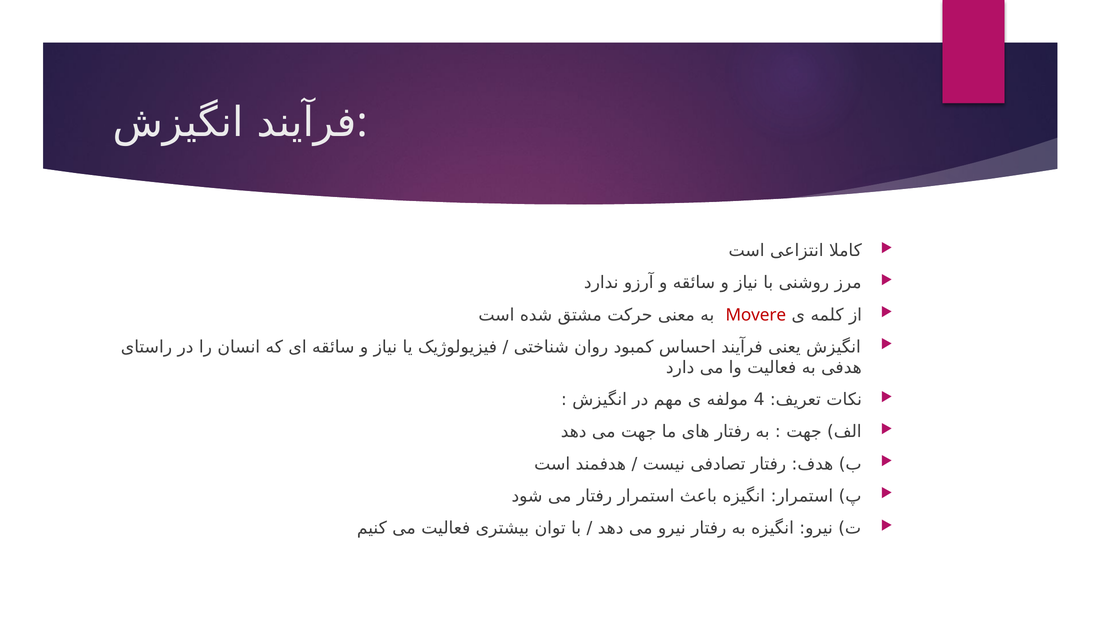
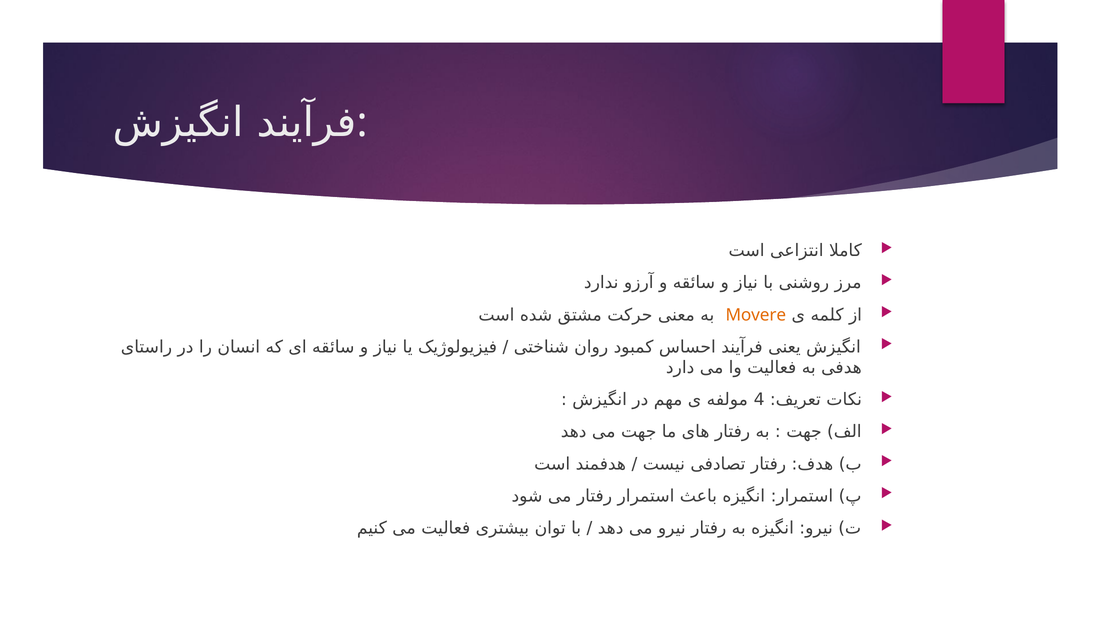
Movere colour: red -> orange
